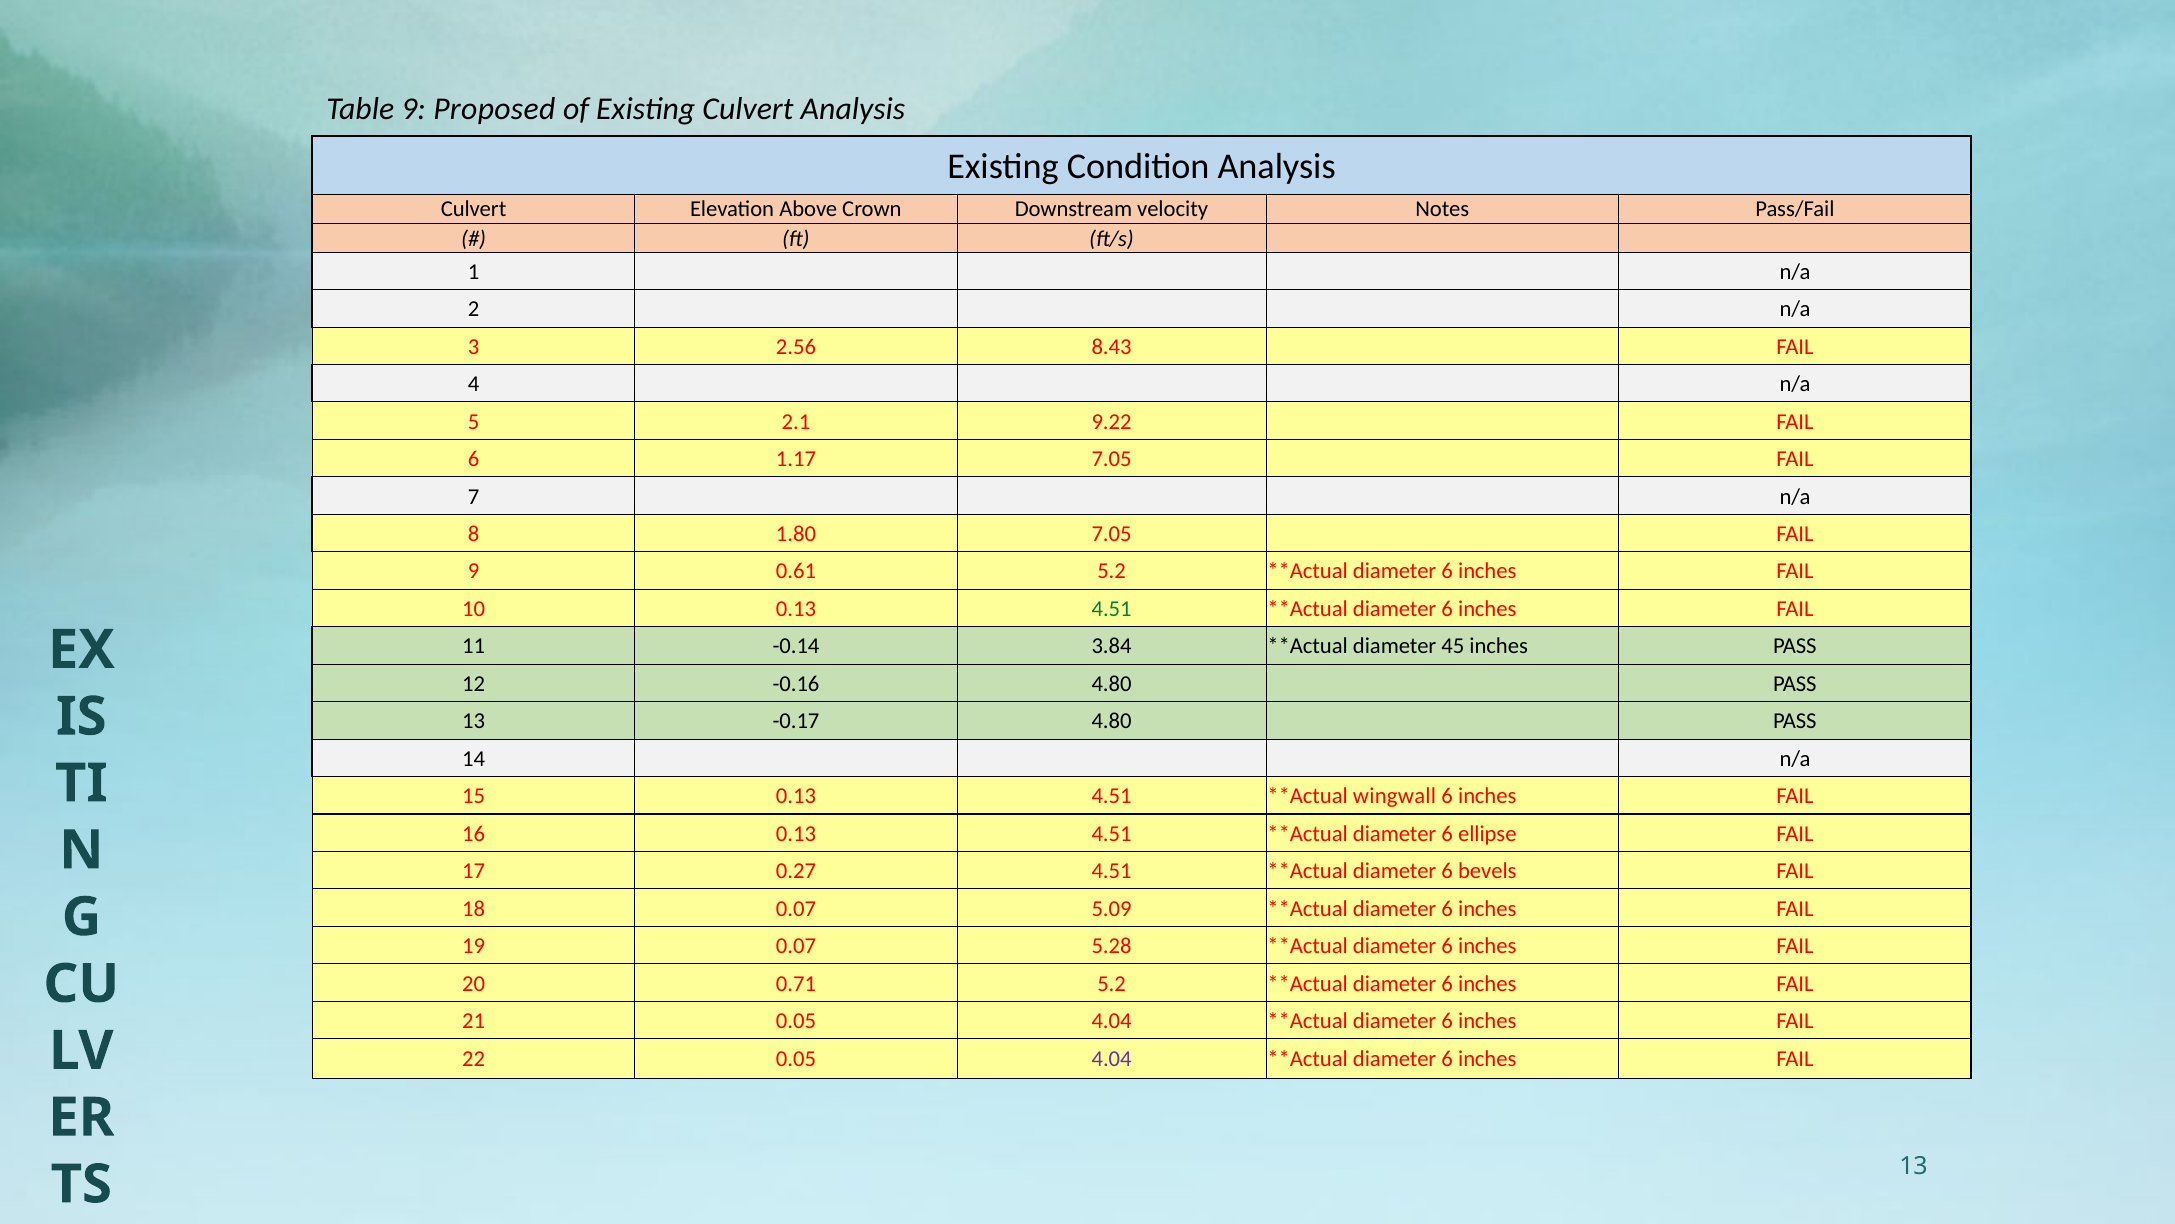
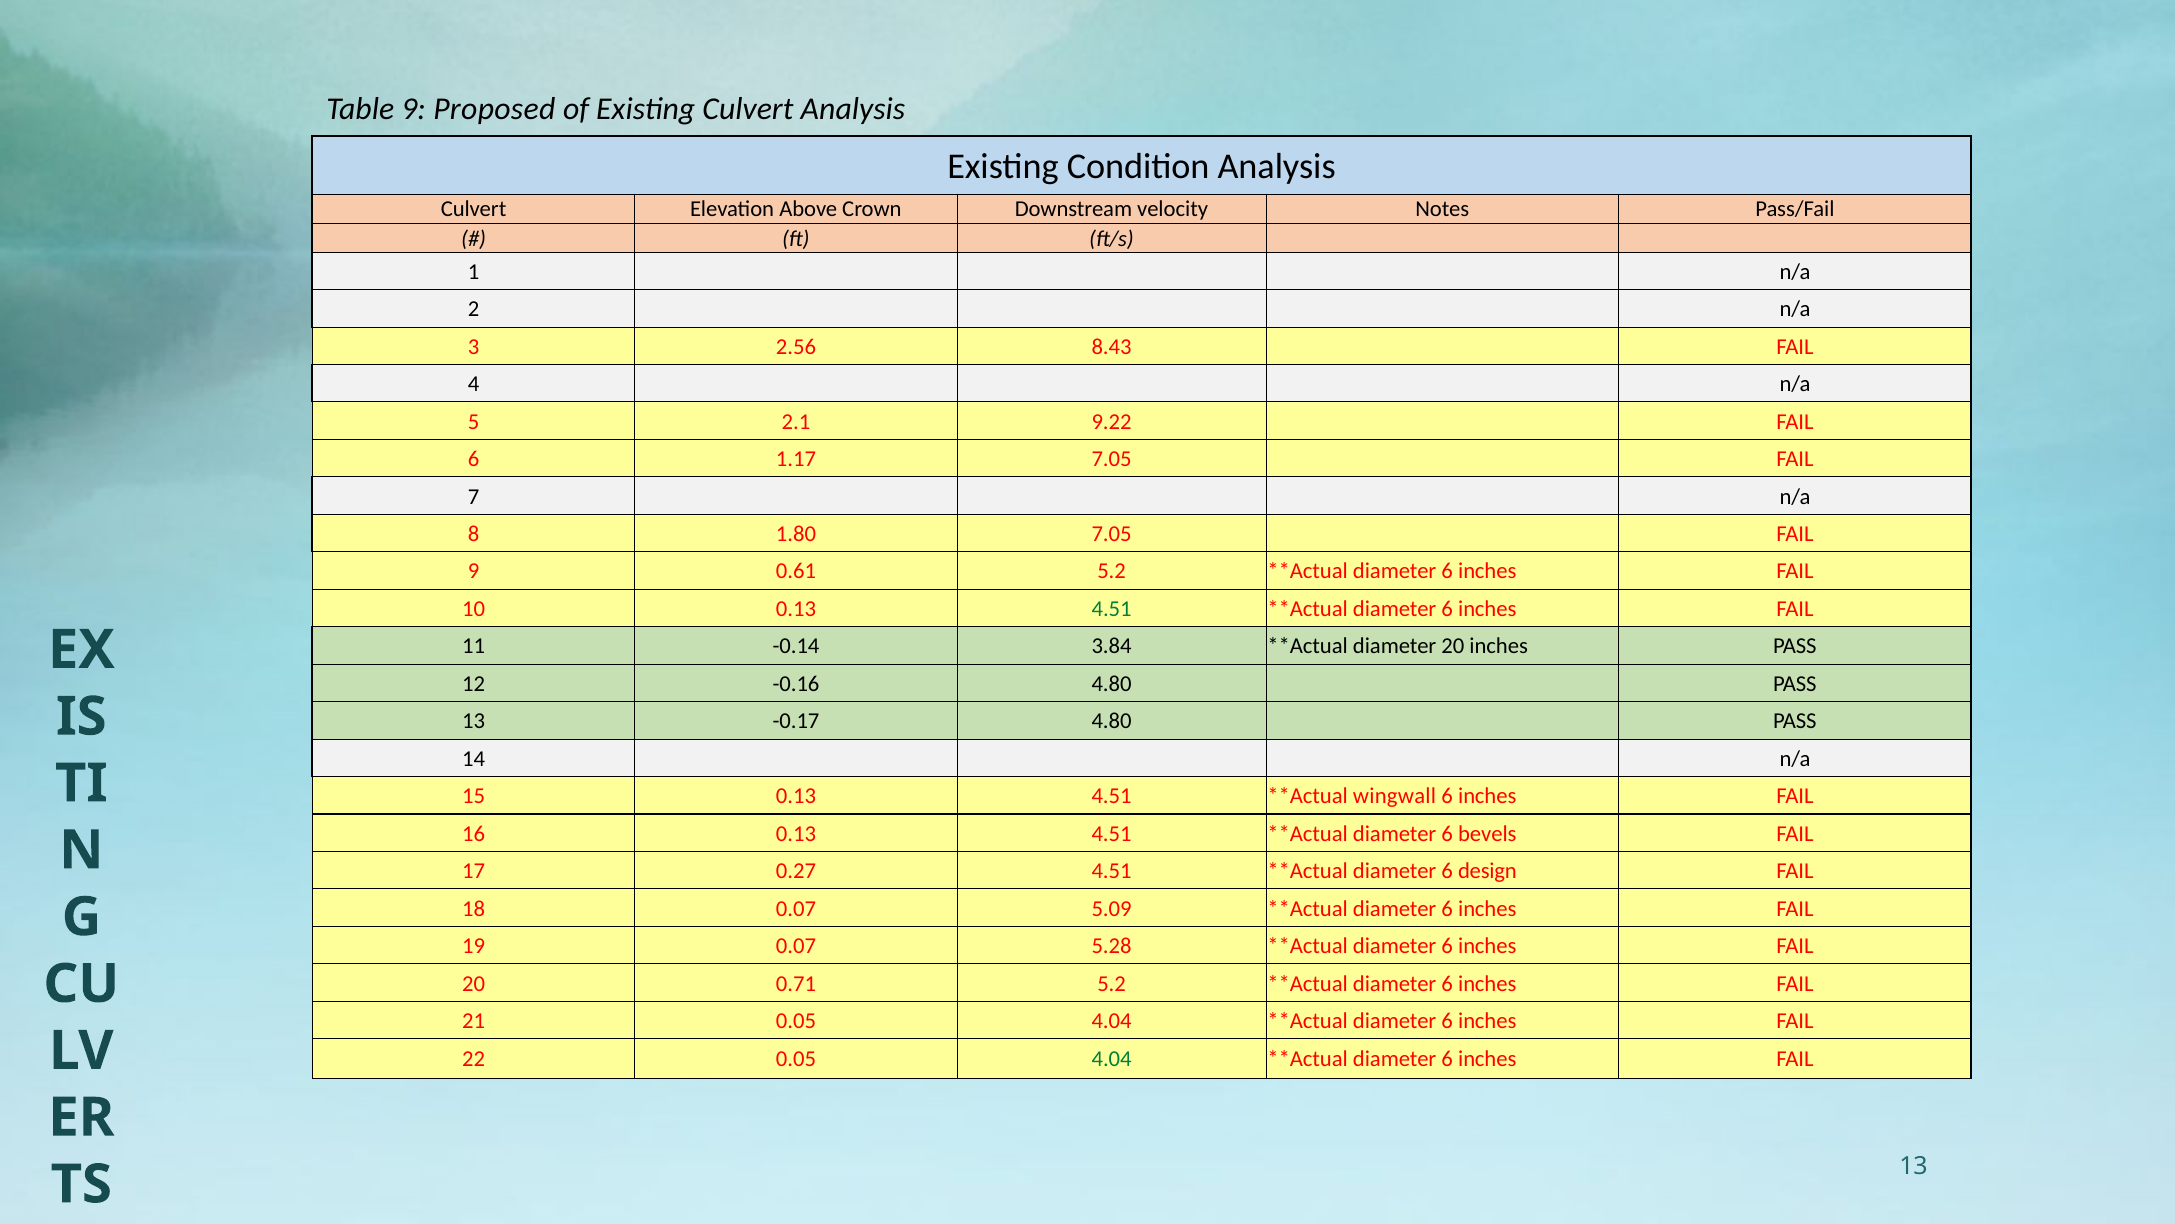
diameter 45: 45 -> 20
ellipse: ellipse -> bevels
bevels: bevels -> design
4.04 at (1112, 1059) colour: purple -> green
